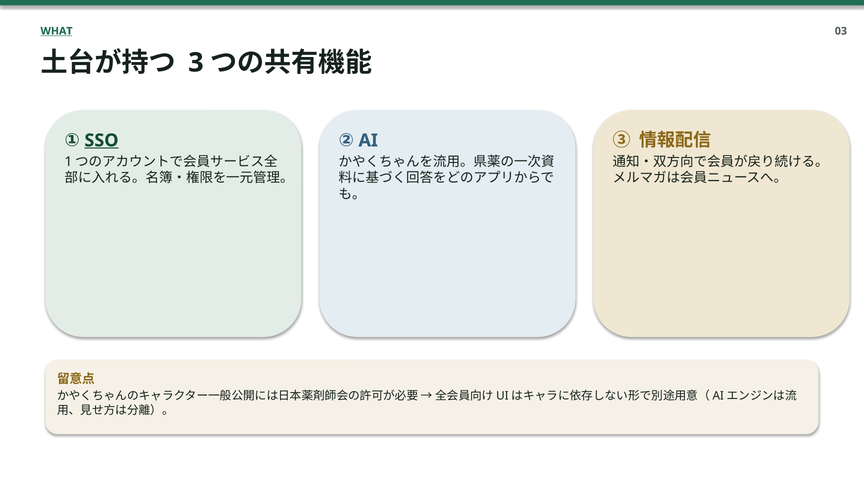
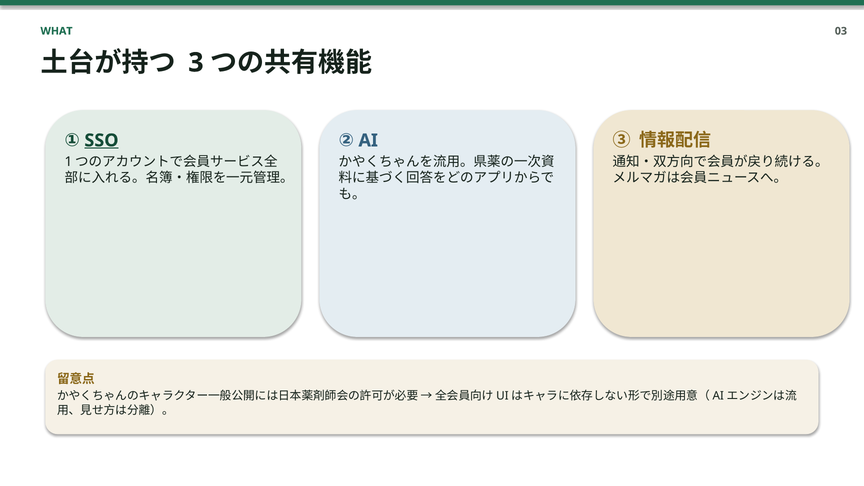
WHAT underline: present -> none
